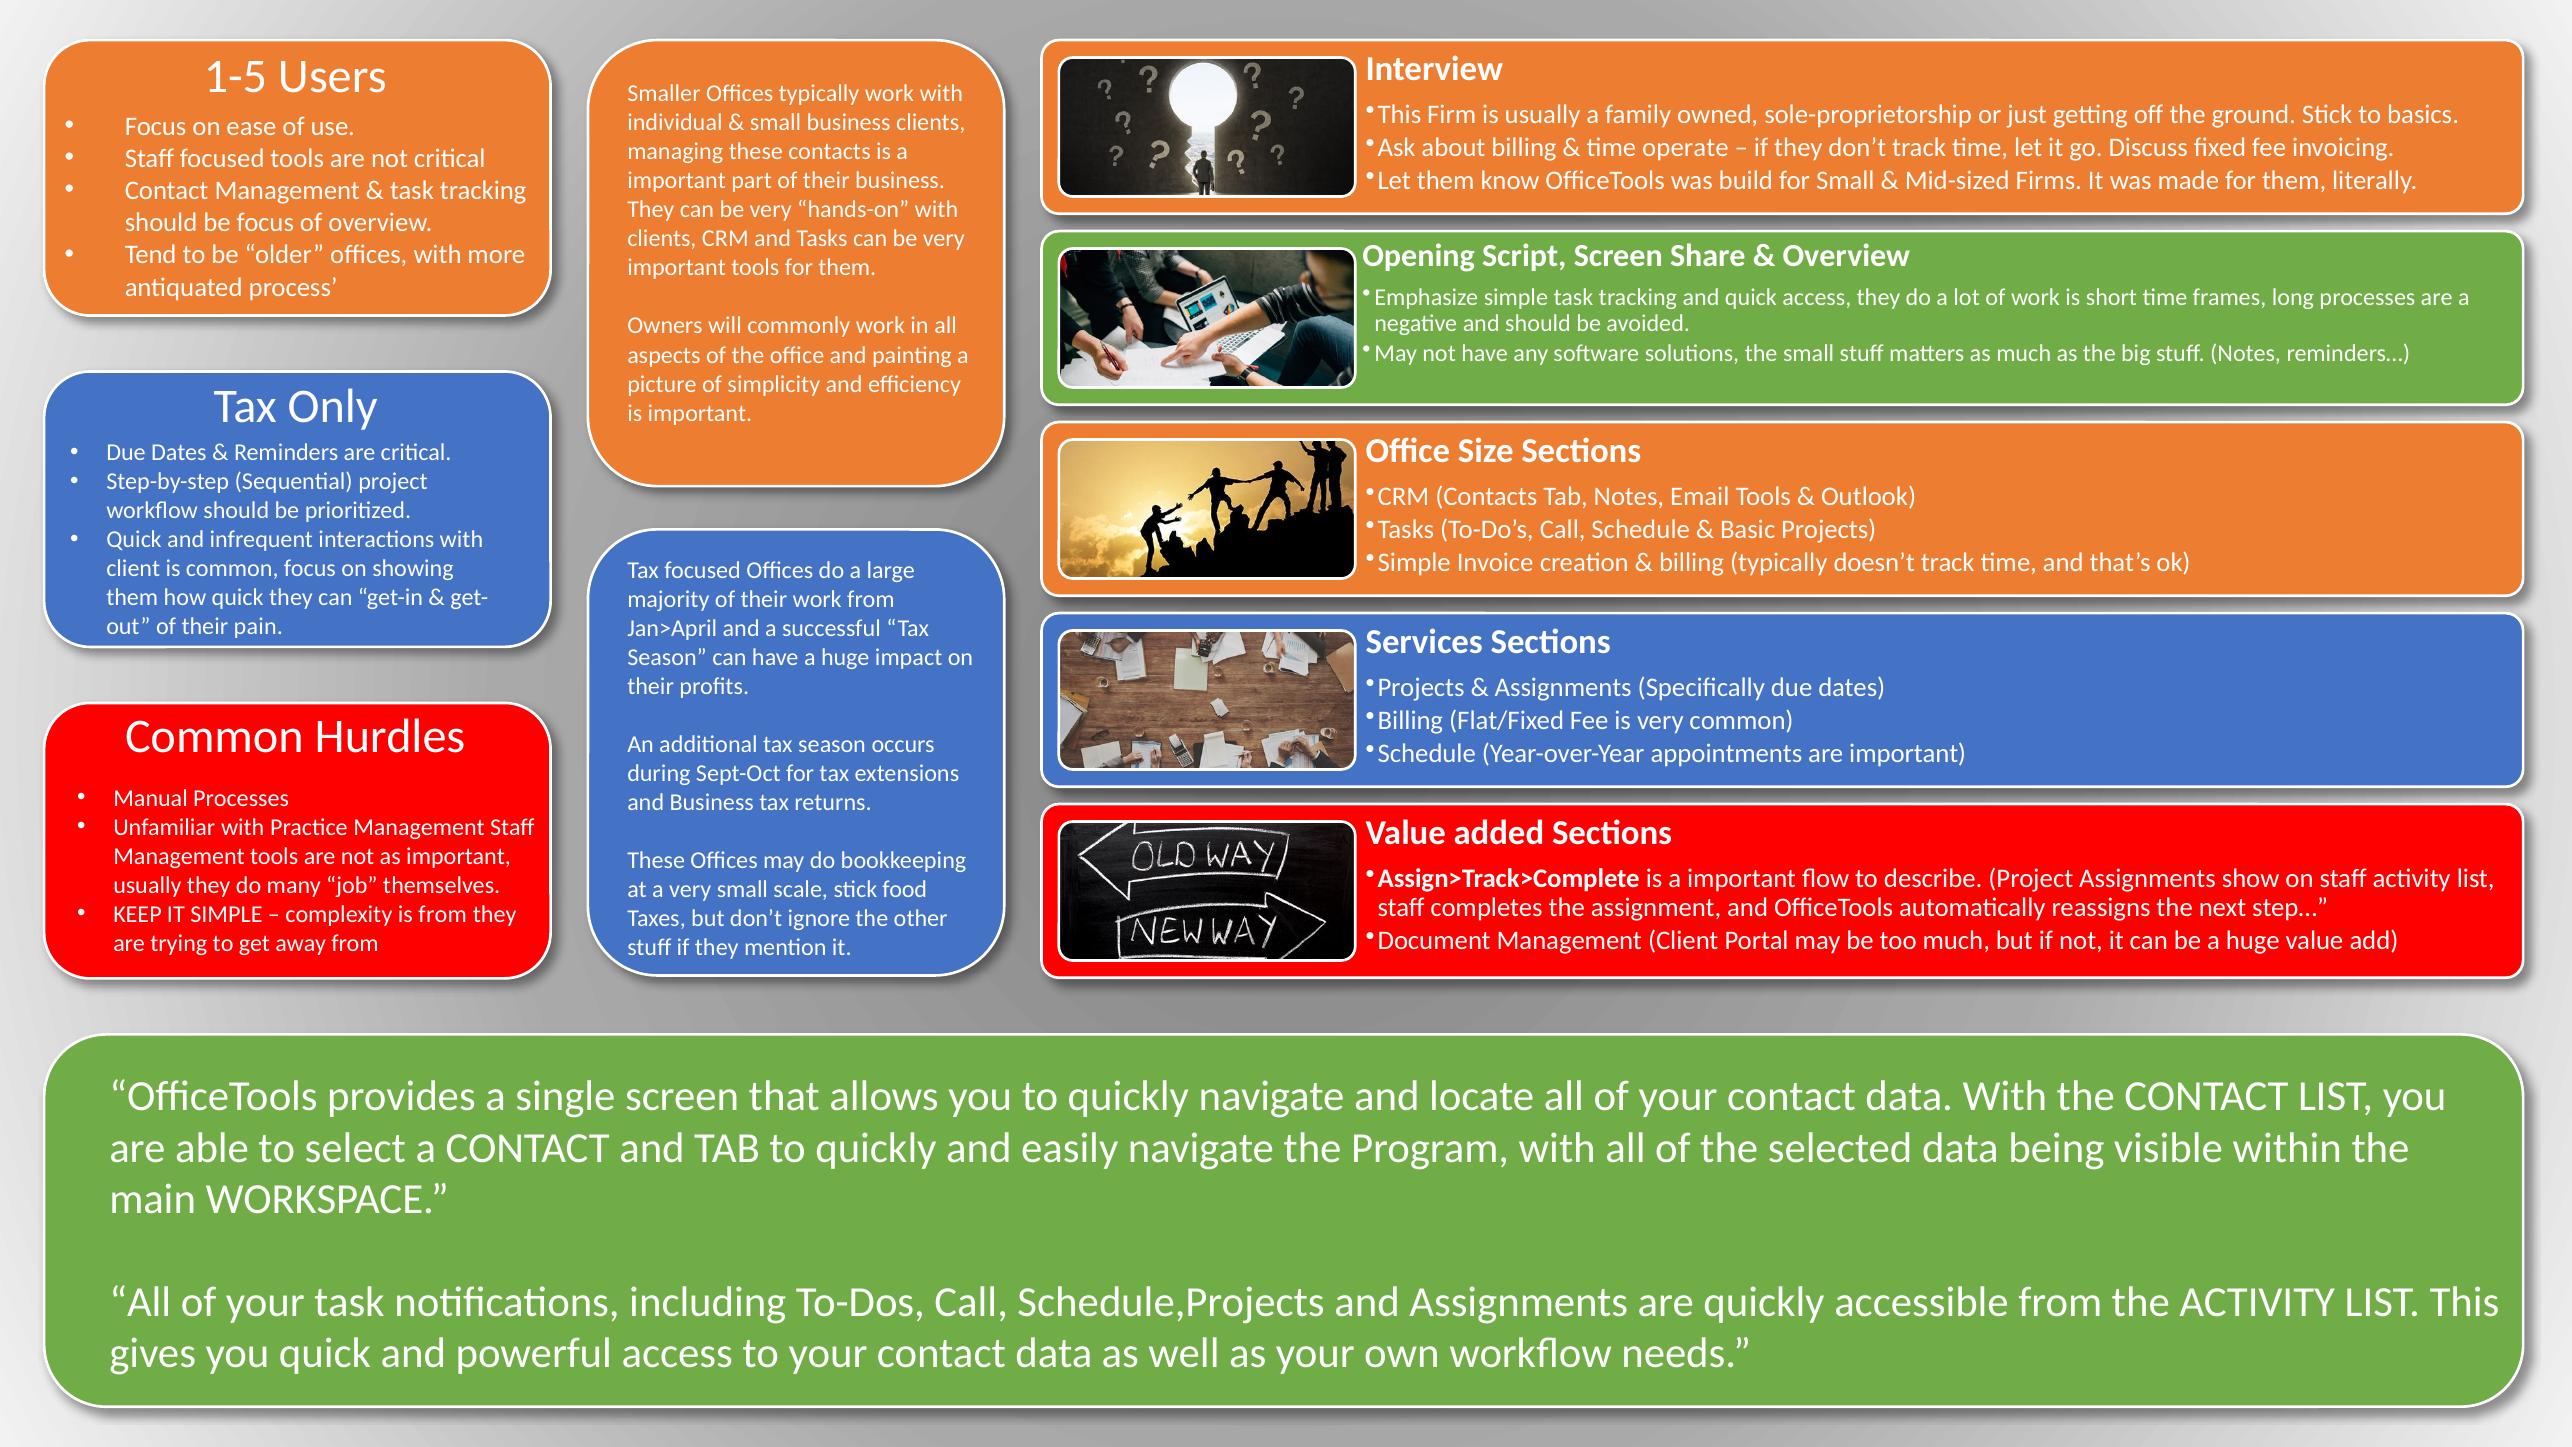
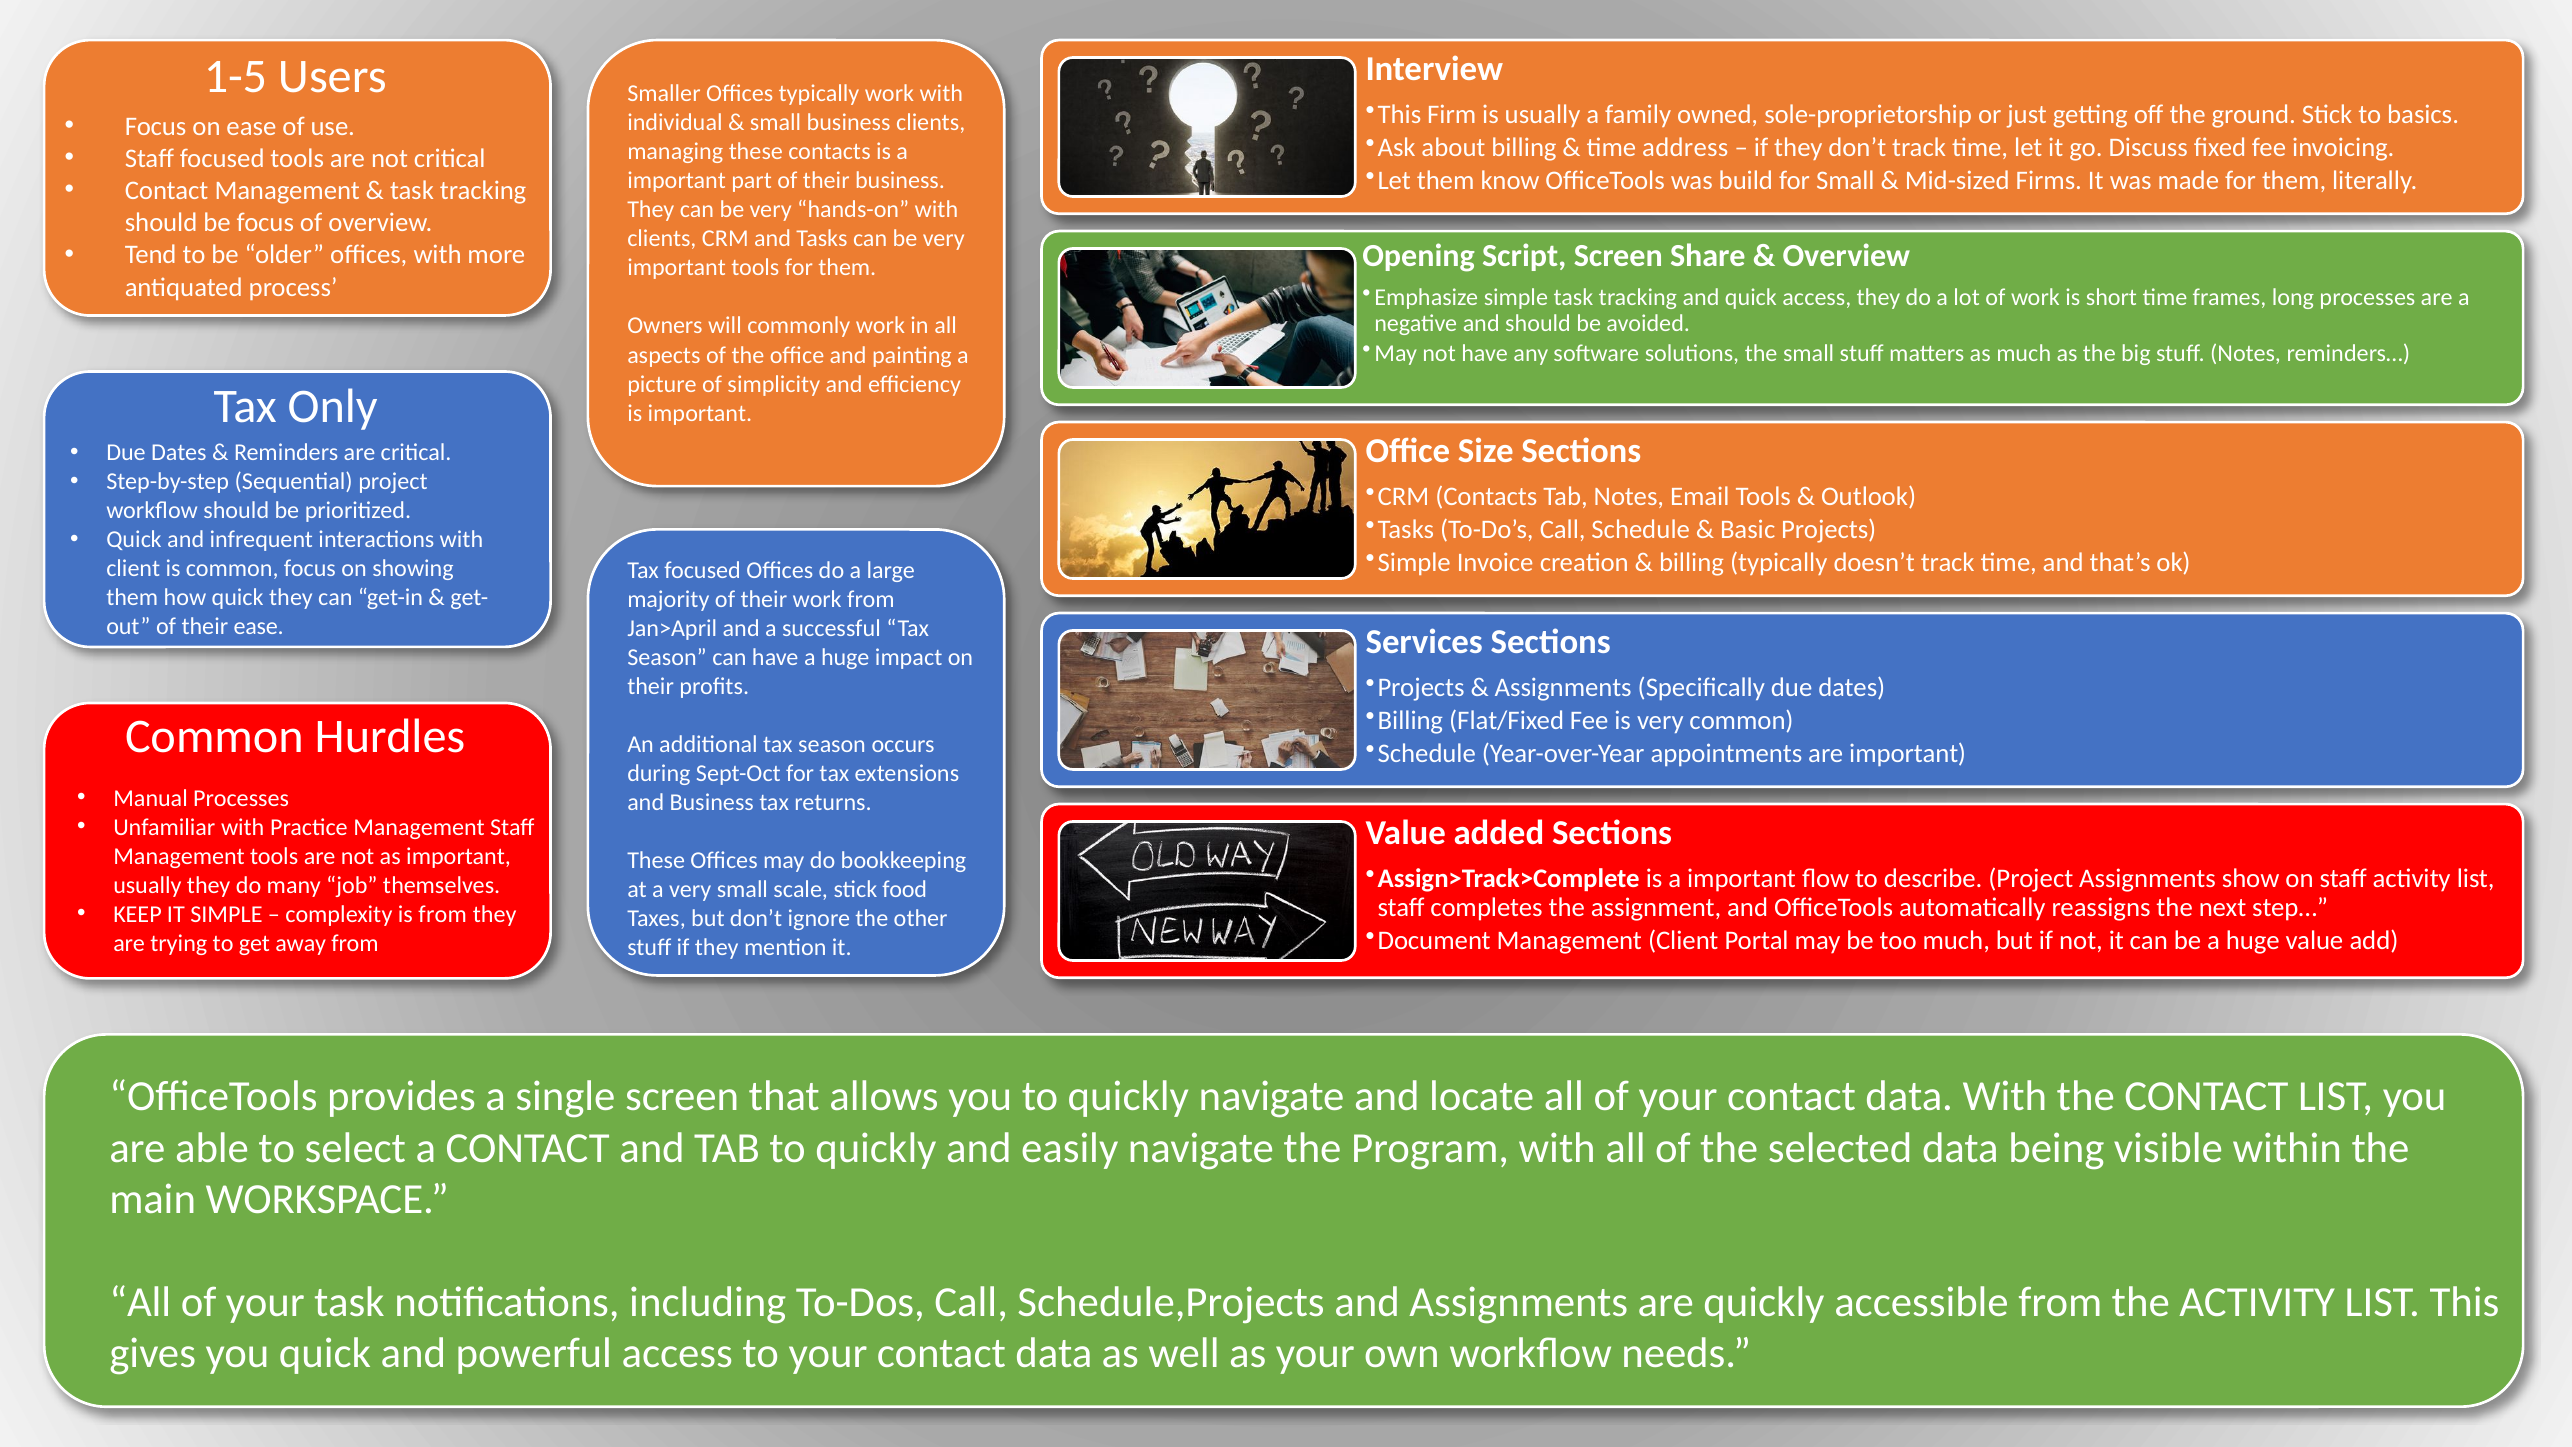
operate: operate -> address
their pain: pain -> ease
